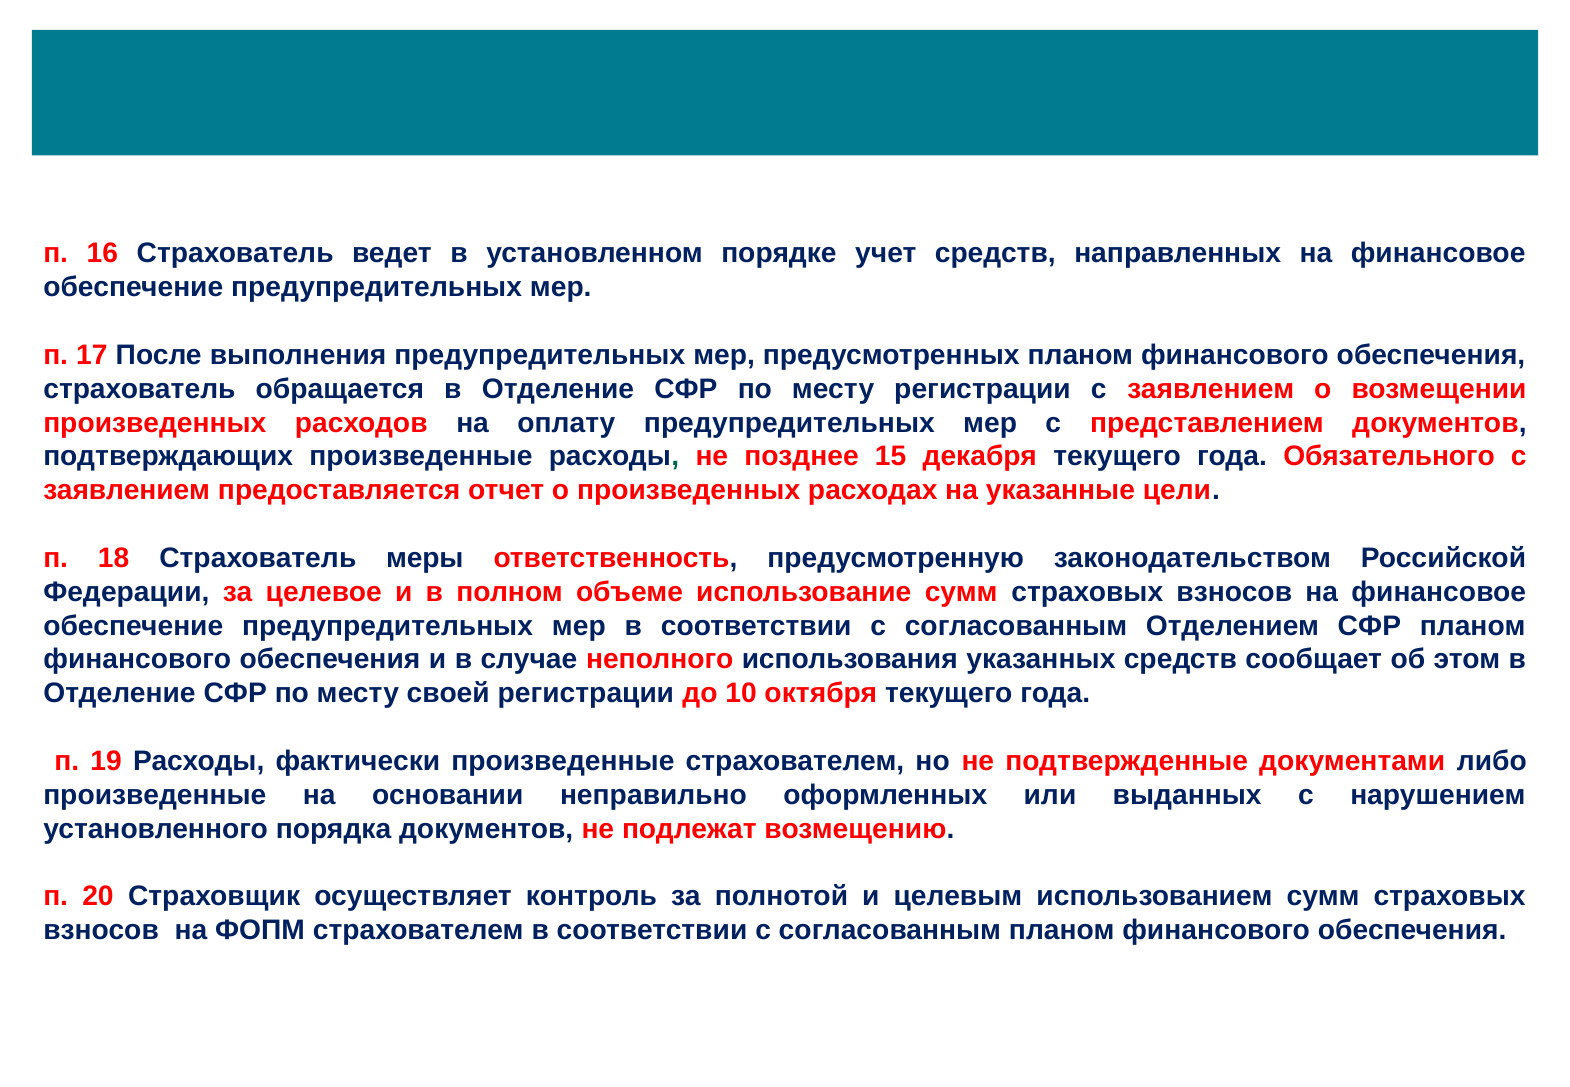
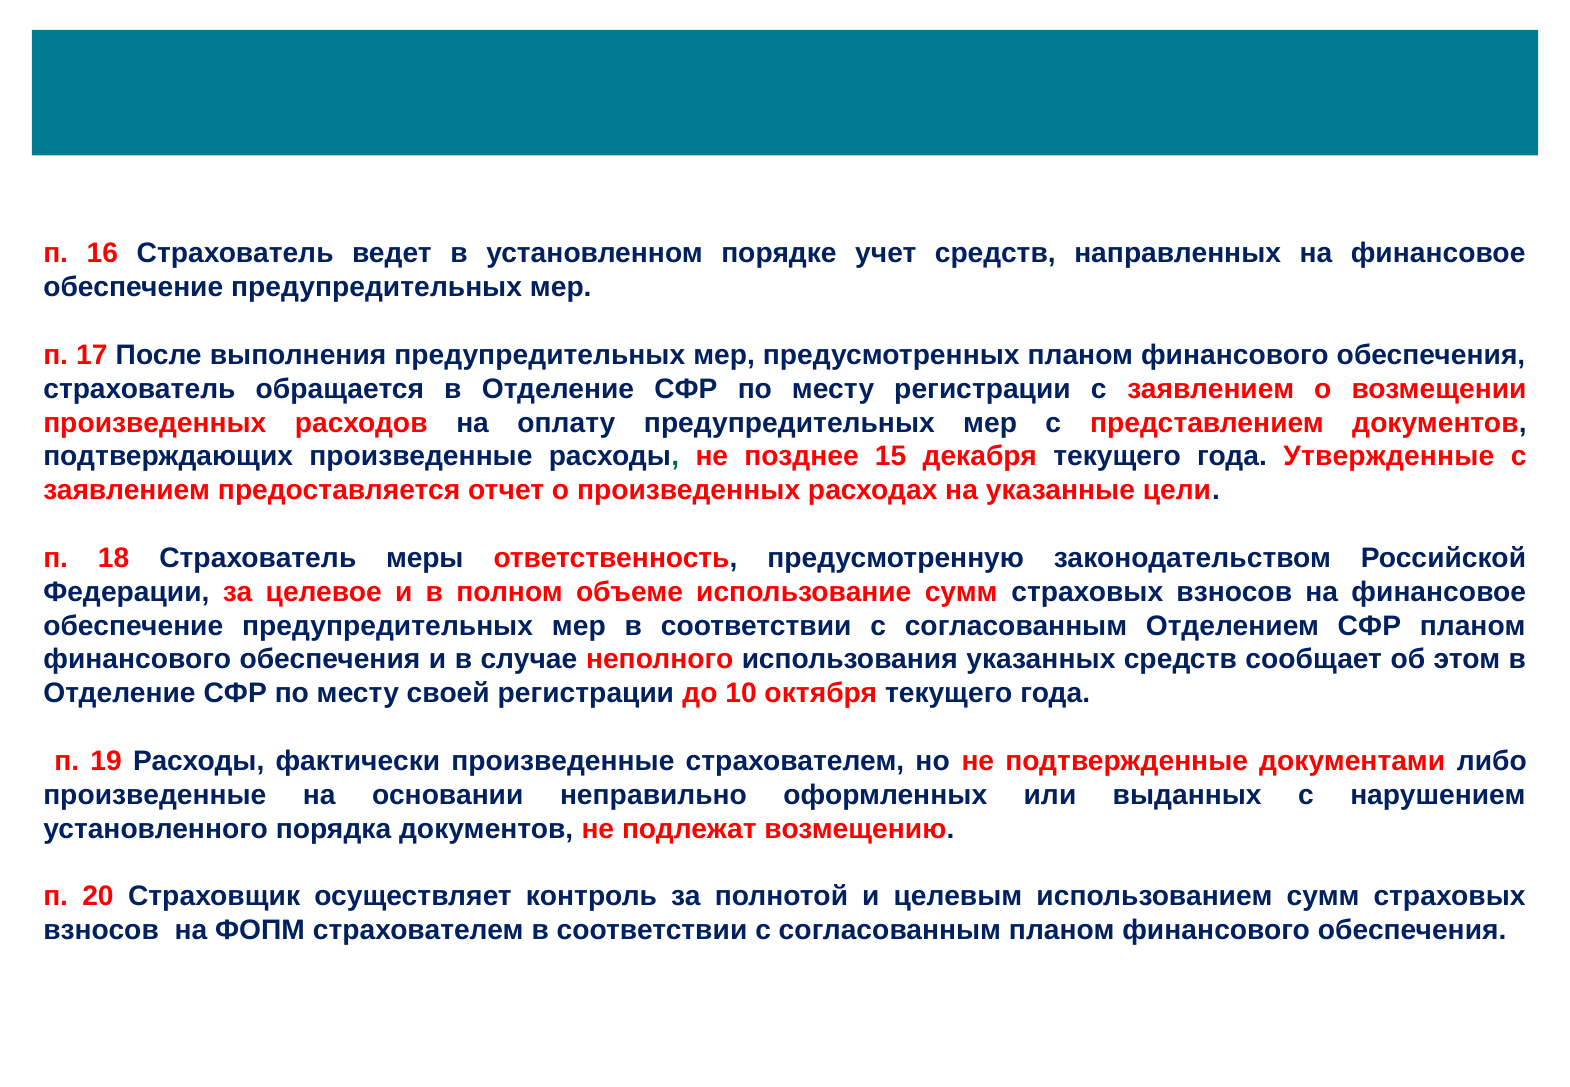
Обязательного: Обязательного -> Утвержденные
